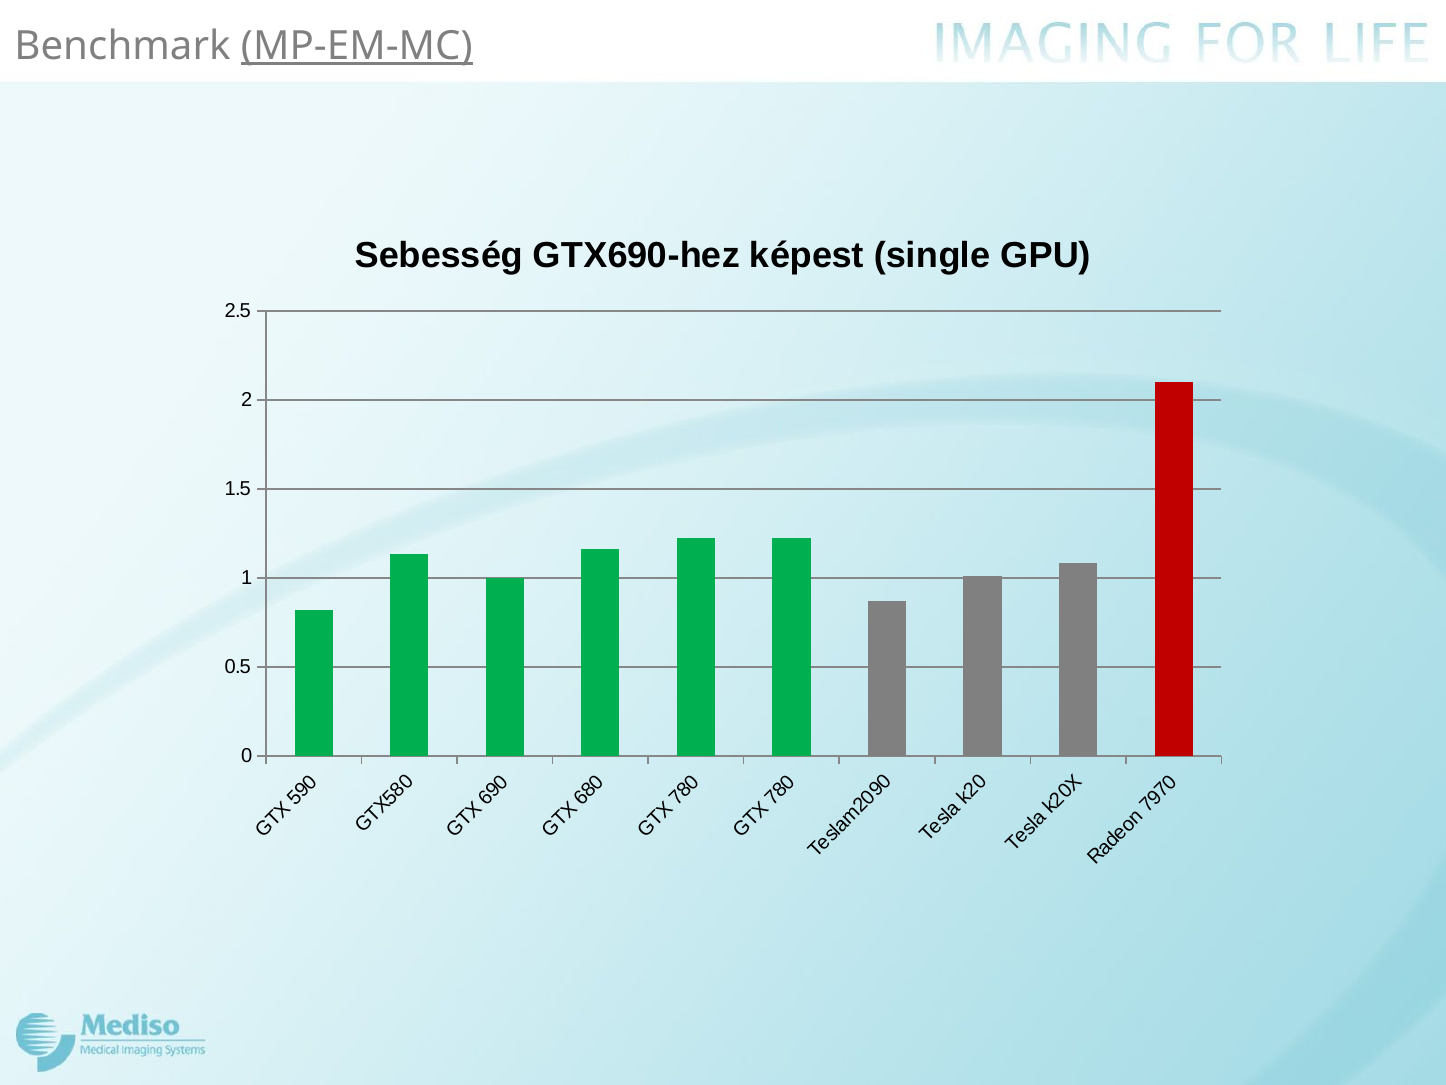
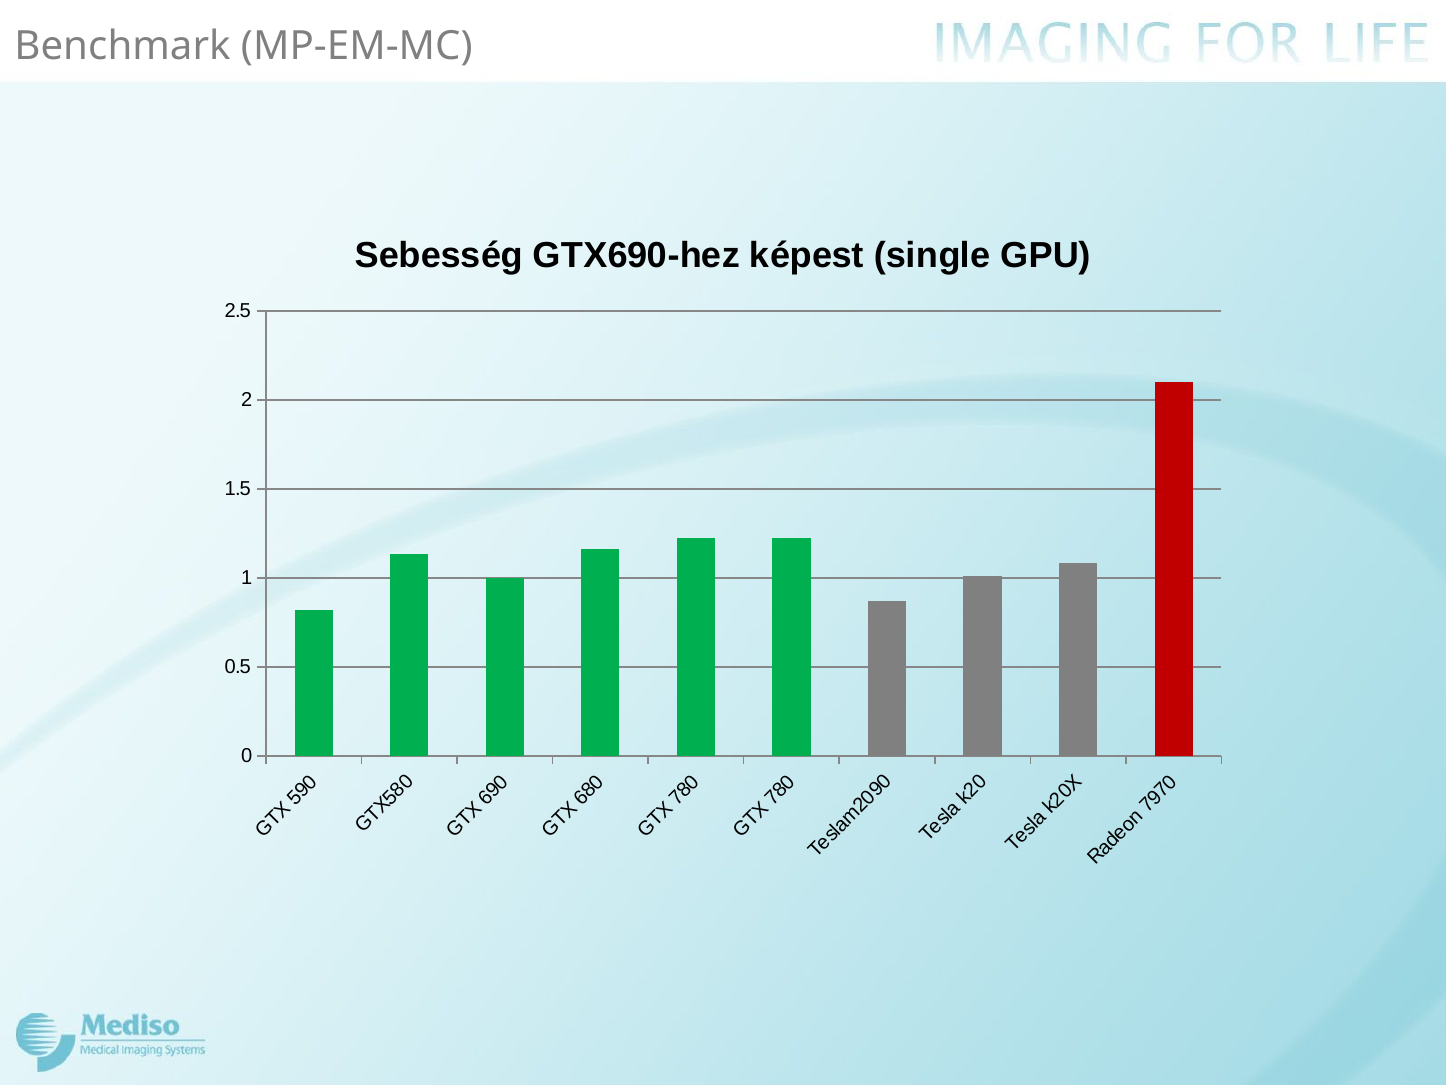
MP-EM-MC underline: present -> none
